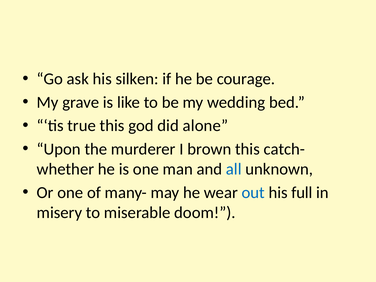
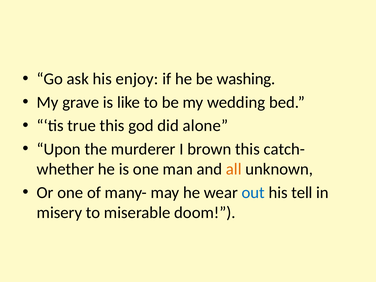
silken: silken -> enjoy
courage: courage -> washing
all colour: blue -> orange
full: full -> tell
